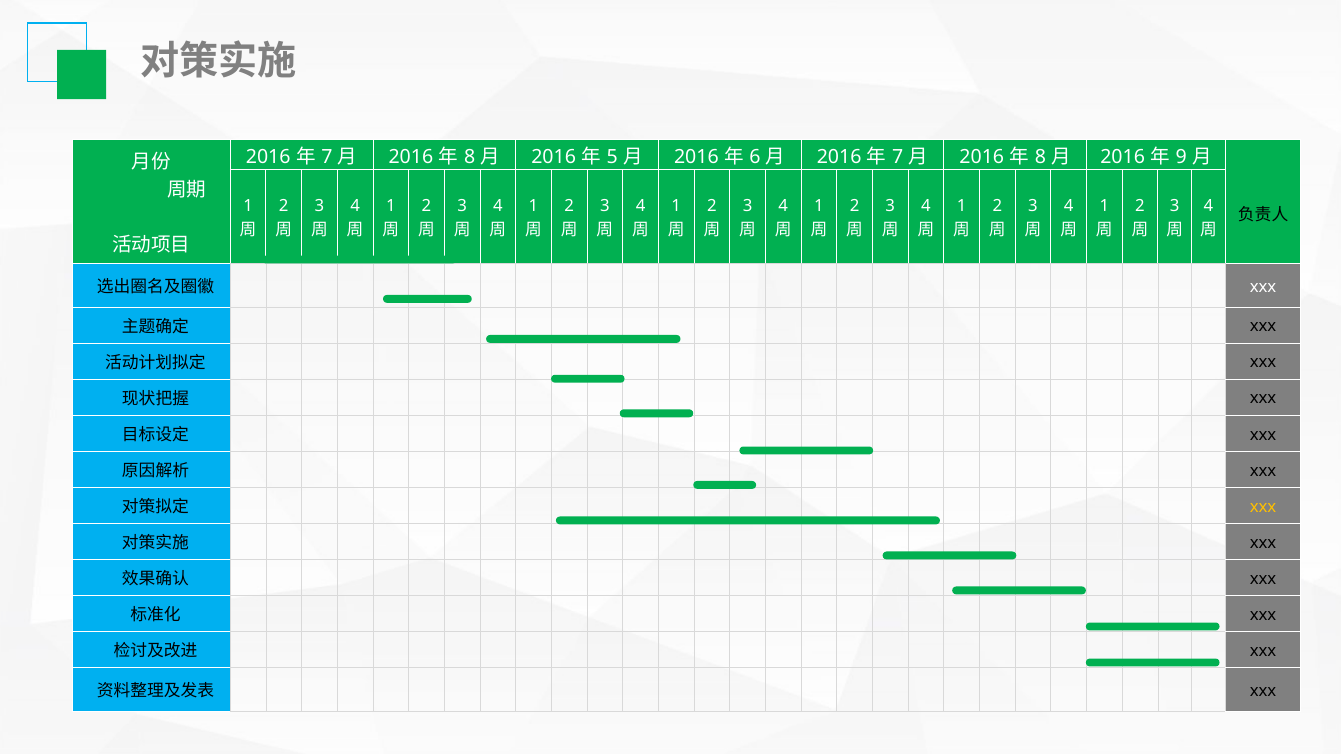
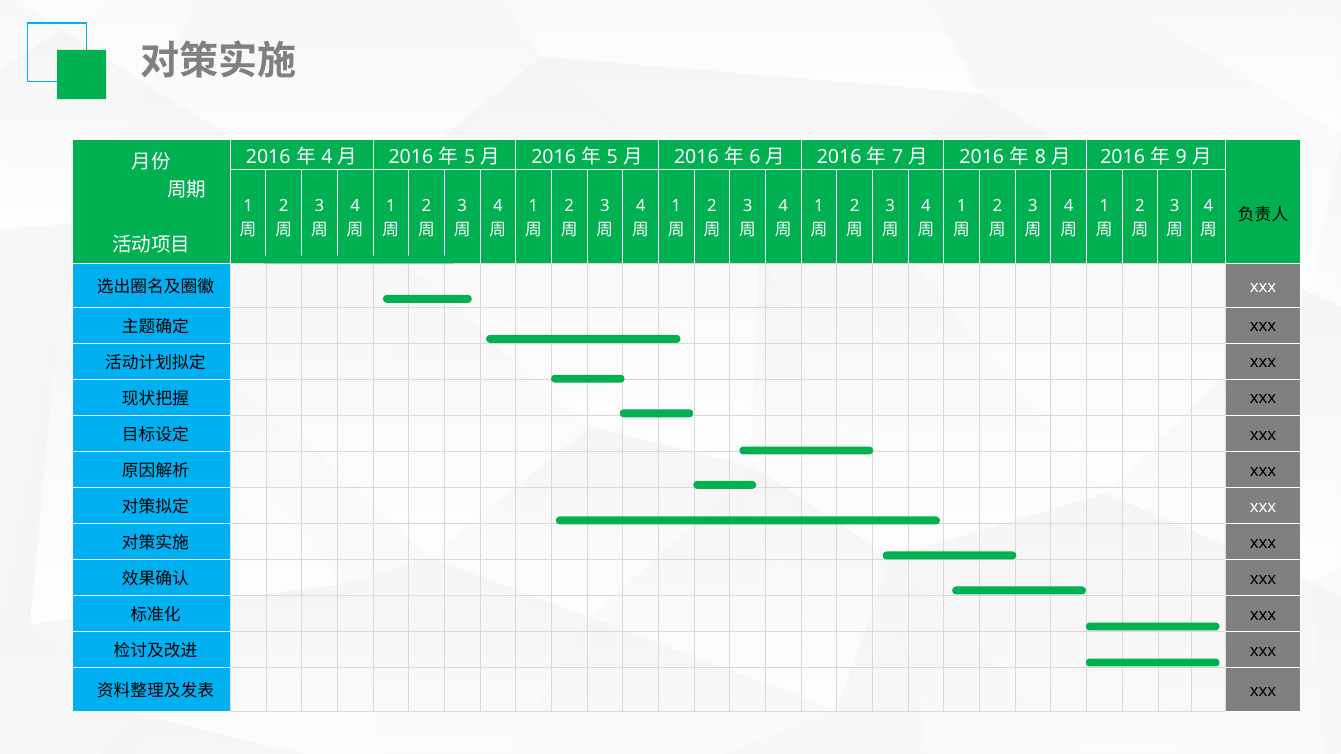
7 at (327, 157): 7 -> 4
8 at (470, 157): 8 -> 5
xxx at (1263, 507) colour: yellow -> white
